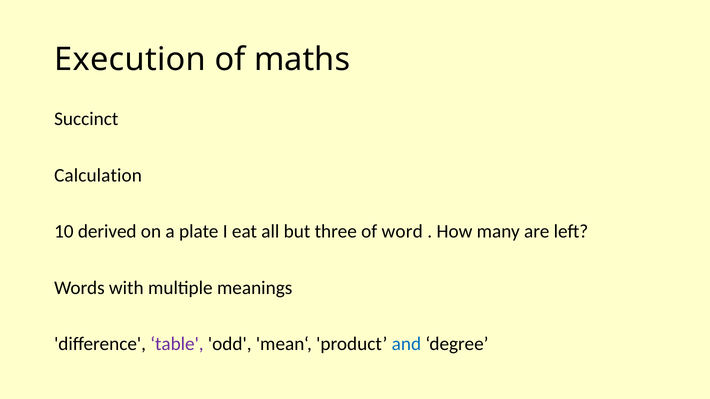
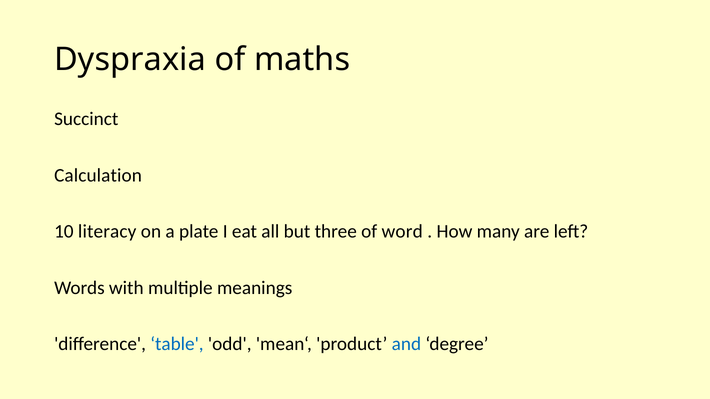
Execution: Execution -> Dyspraxia
derived: derived -> literacy
table colour: purple -> blue
